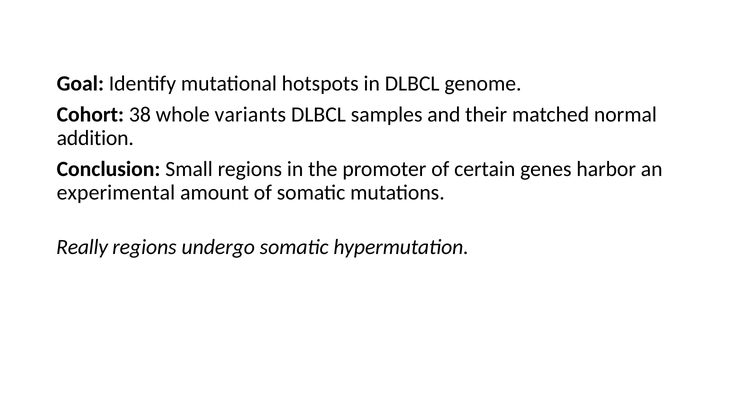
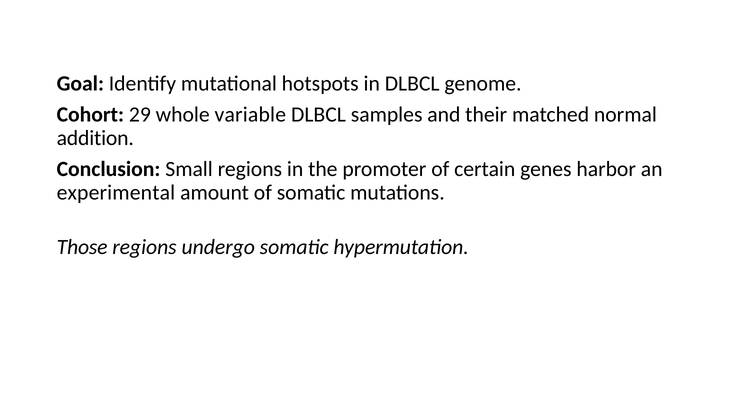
38: 38 -> 29
variants: variants -> variable
Really: Really -> Those
